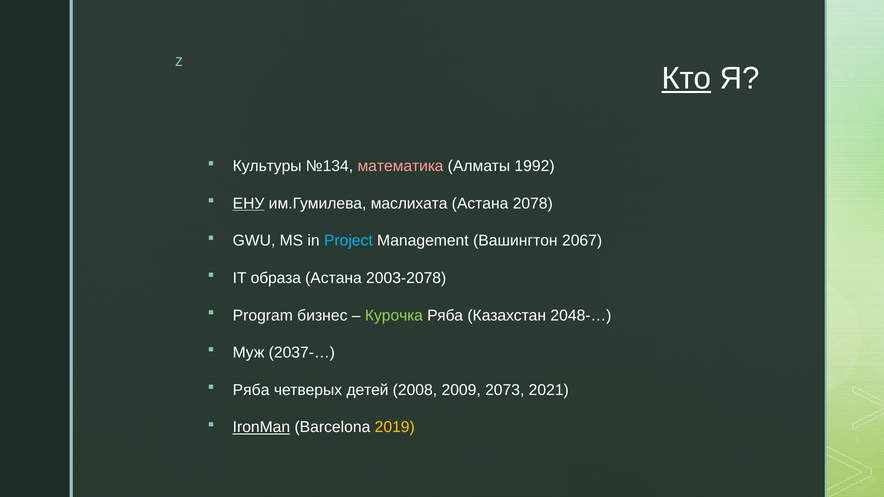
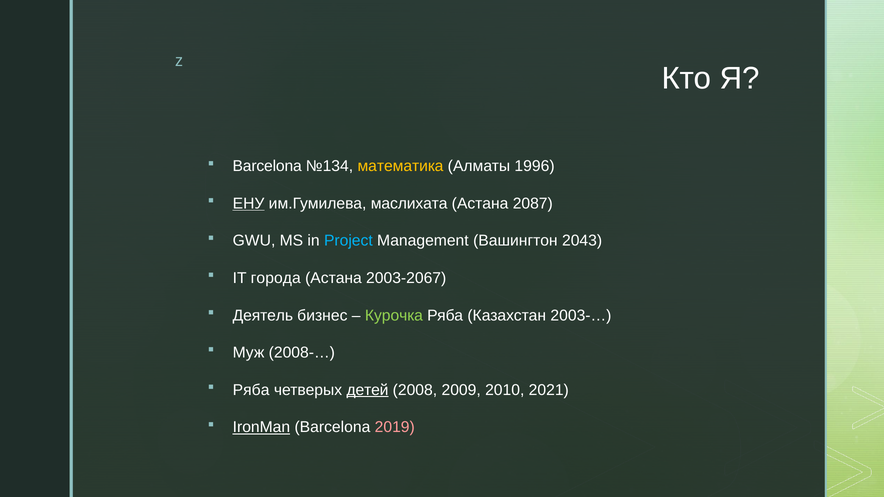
Кто underline: present -> none
Культуры at (267, 166): Культуры -> Barcelona
математика colour: pink -> yellow
1992: 1992 -> 1996
2078: 2078 -> 2087
2067: 2067 -> 2043
образа: образа -> города
2003-2078: 2003-2078 -> 2003-2067
Program: Program -> Деятель
2048-…: 2048-… -> 2003-…
2037-…: 2037-… -> 2008-…
детей underline: none -> present
2073: 2073 -> 2010
2019 colour: yellow -> pink
